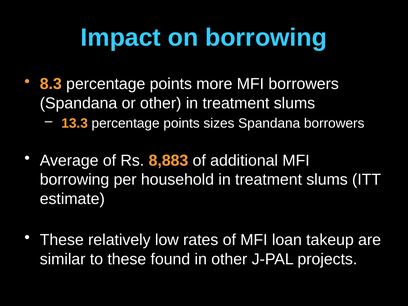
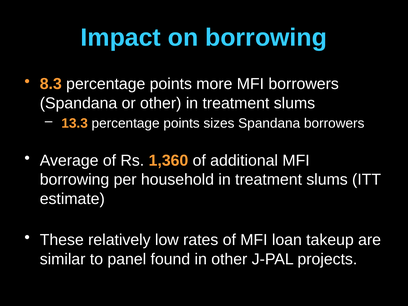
8,883: 8,883 -> 1,360
to these: these -> panel
